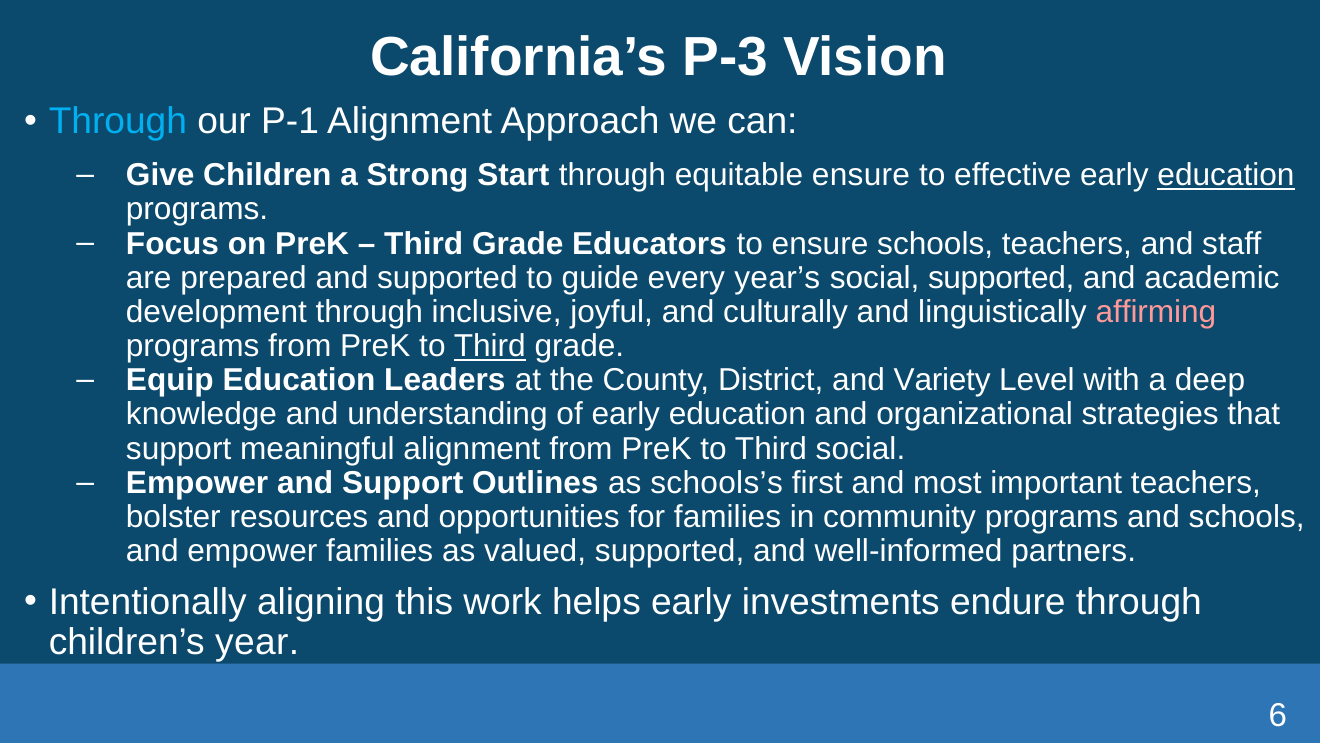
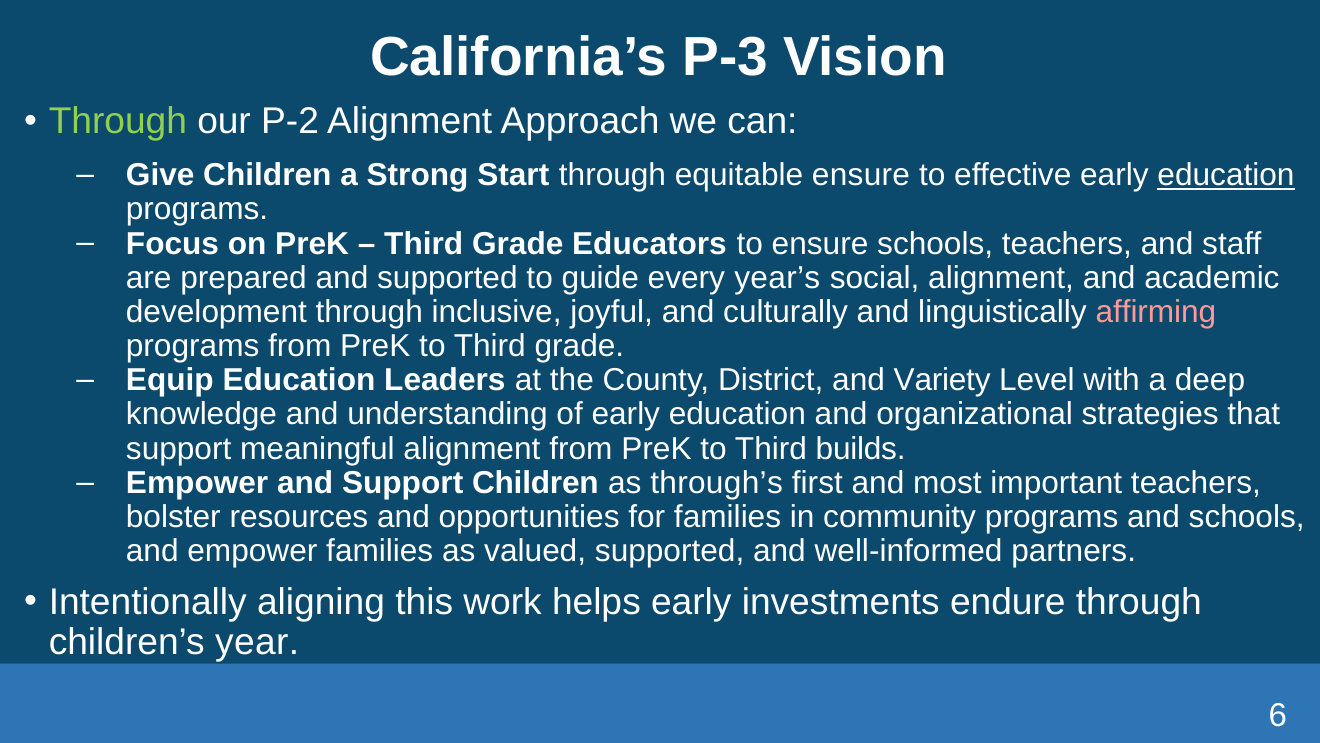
Through at (118, 121) colour: light blue -> light green
P-1: P-1 -> P-2
social supported: supported -> alignment
Third at (490, 346) underline: present -> none
Third social: social -> builds
Support Outlines: Outlines -> Children
schools’s: schools’s -> through’s
